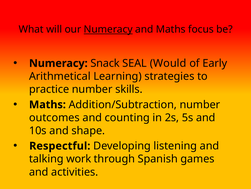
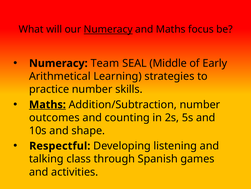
Snack: Snack -> Team
Would: Would -> Middle
Maths at (47, 104) underline: none -> present
work: work -> class
